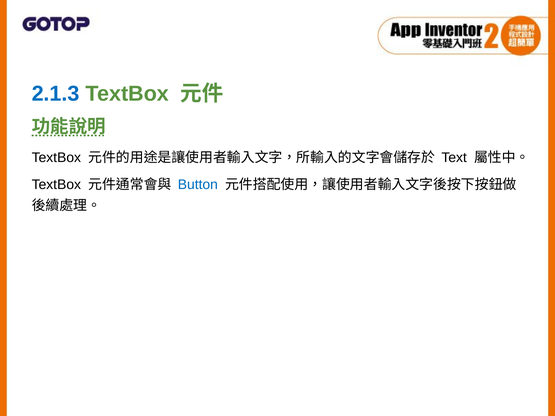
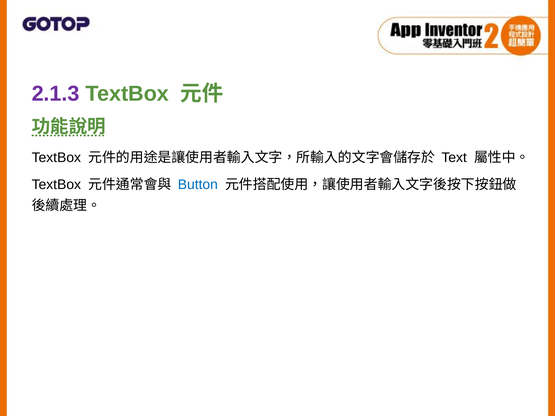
2.1.3 colour: blue -> purple
